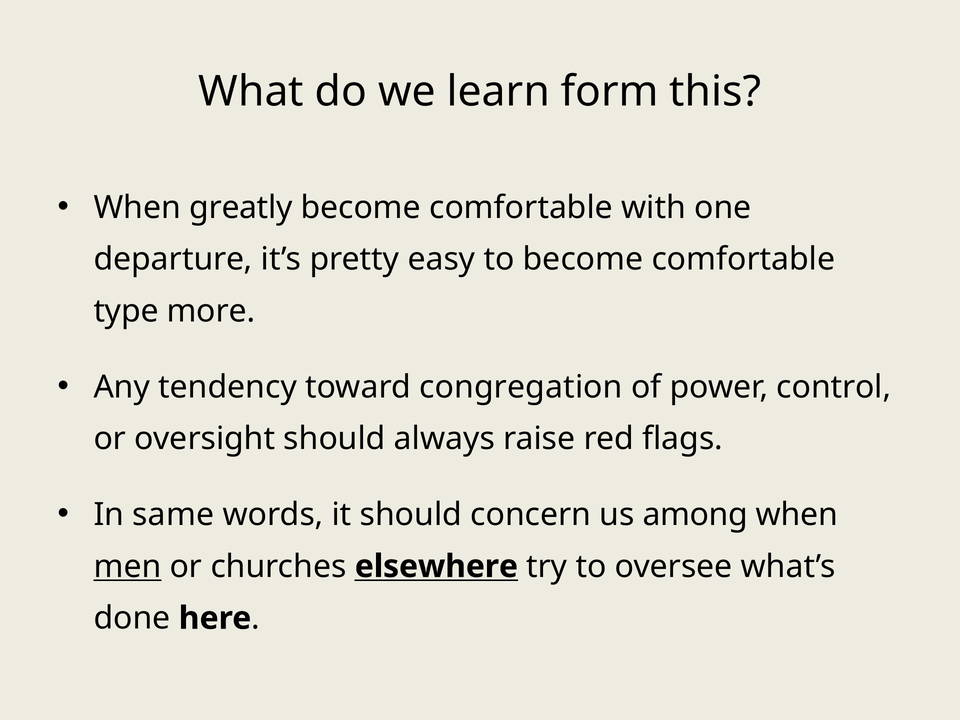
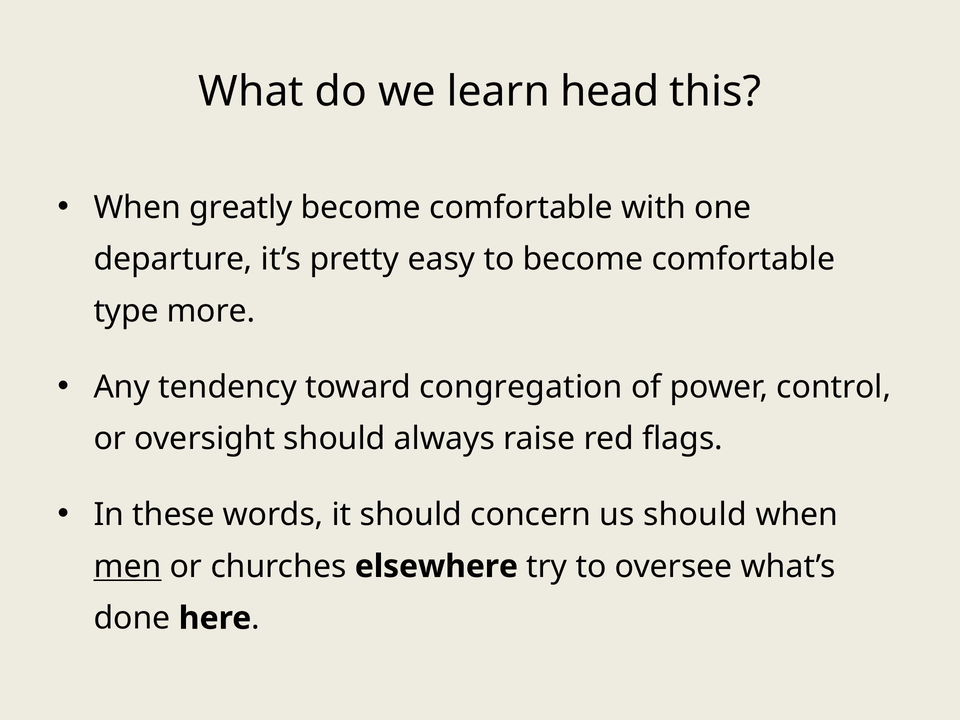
form: form -> head
same: same -> these
us among: among -> should
elsewhere underline: present -> none
